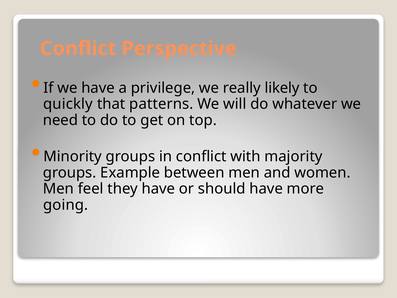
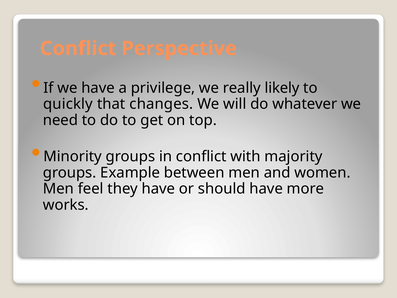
patterns: patterns -> changes
going: going -> works
